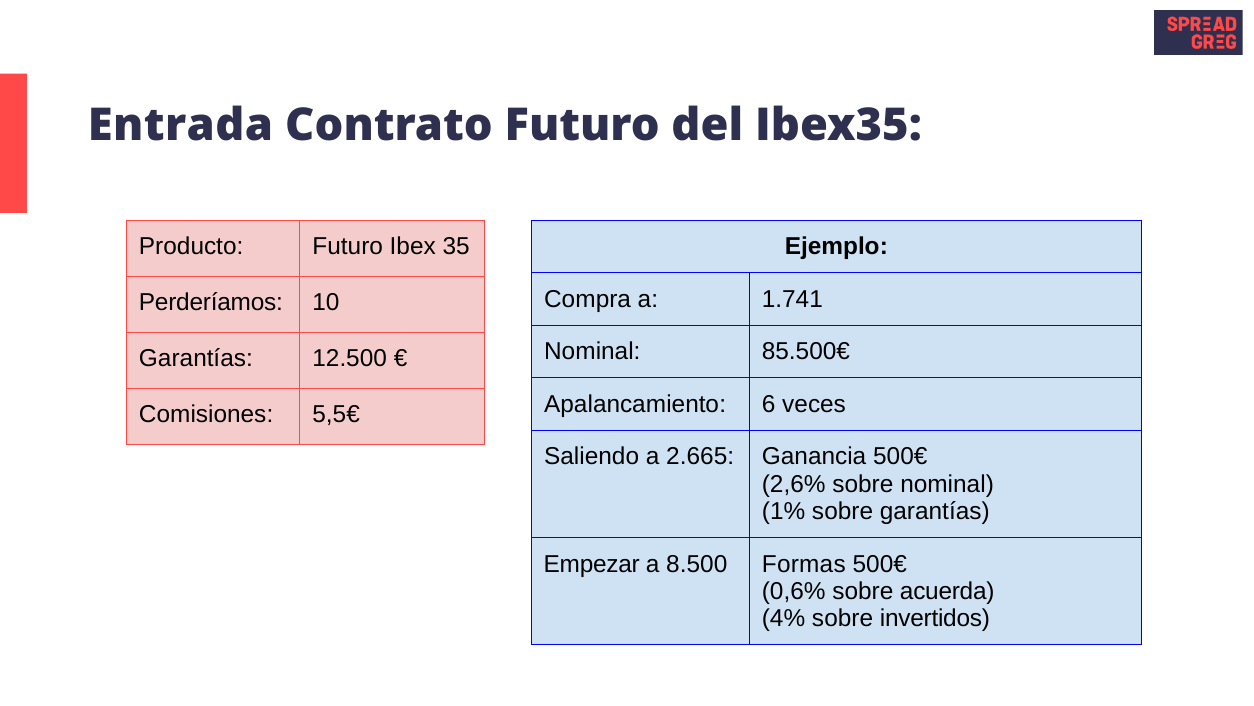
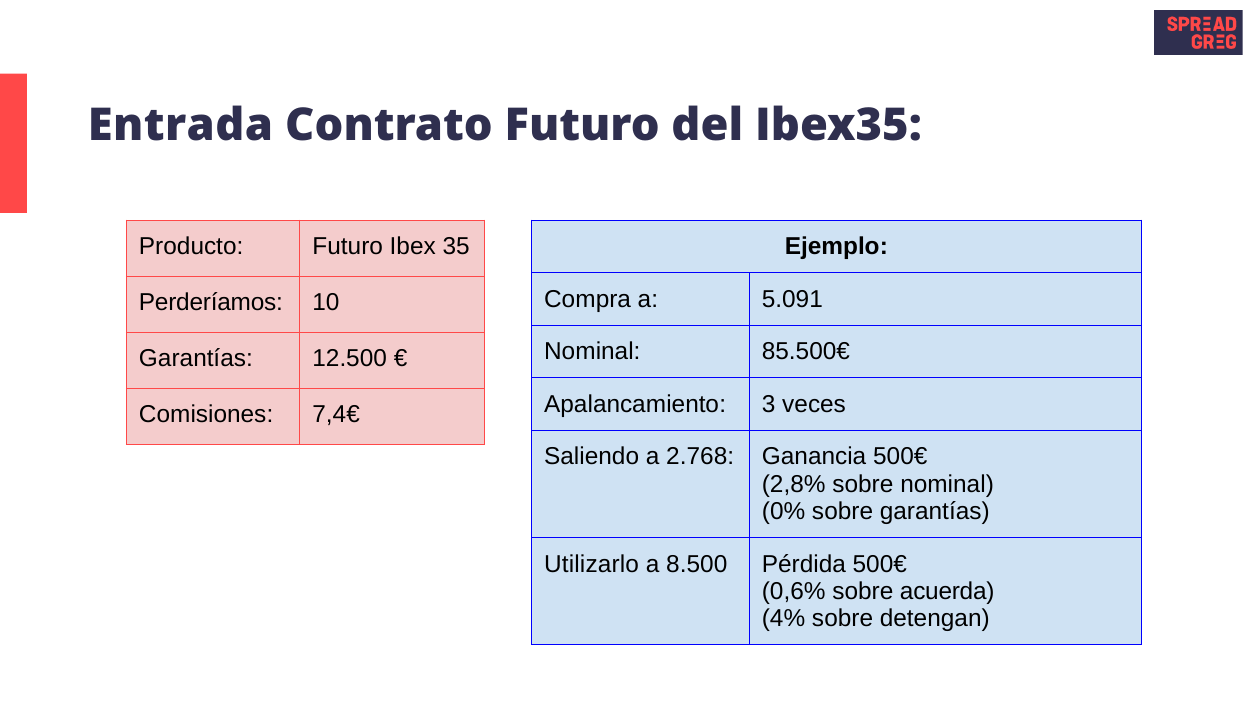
1.741: 1.741 -> 5.091
6: 6 -> 3
5,5€: 5,5€ -> 7,4€
2.665: 2.665 -> 2.768
2,6%: 2,6% -> 2,8%
1%: 1% -> 0%
Empezar: Empezar -> Utilizarlo
Formas: Formas -> Pérdida
invertidos: invertidos -> detengan
